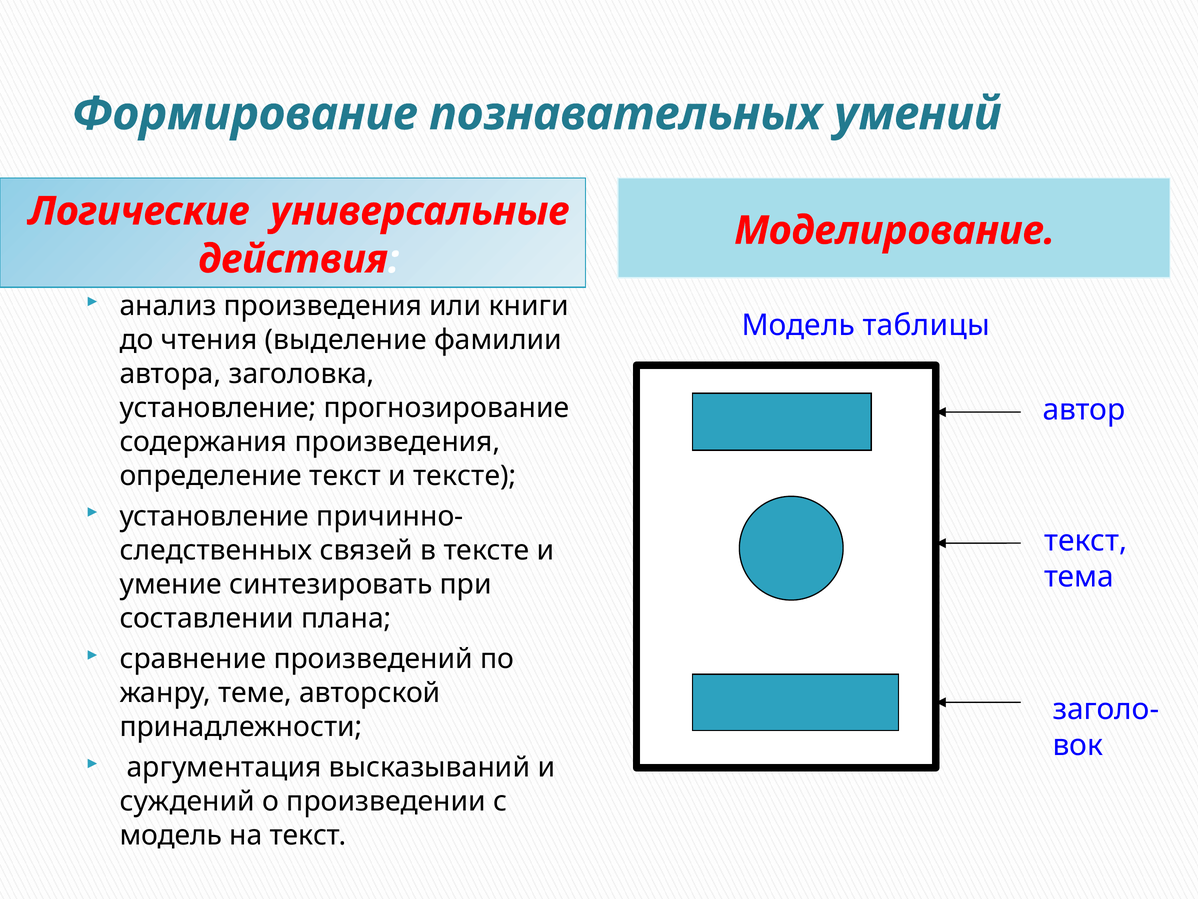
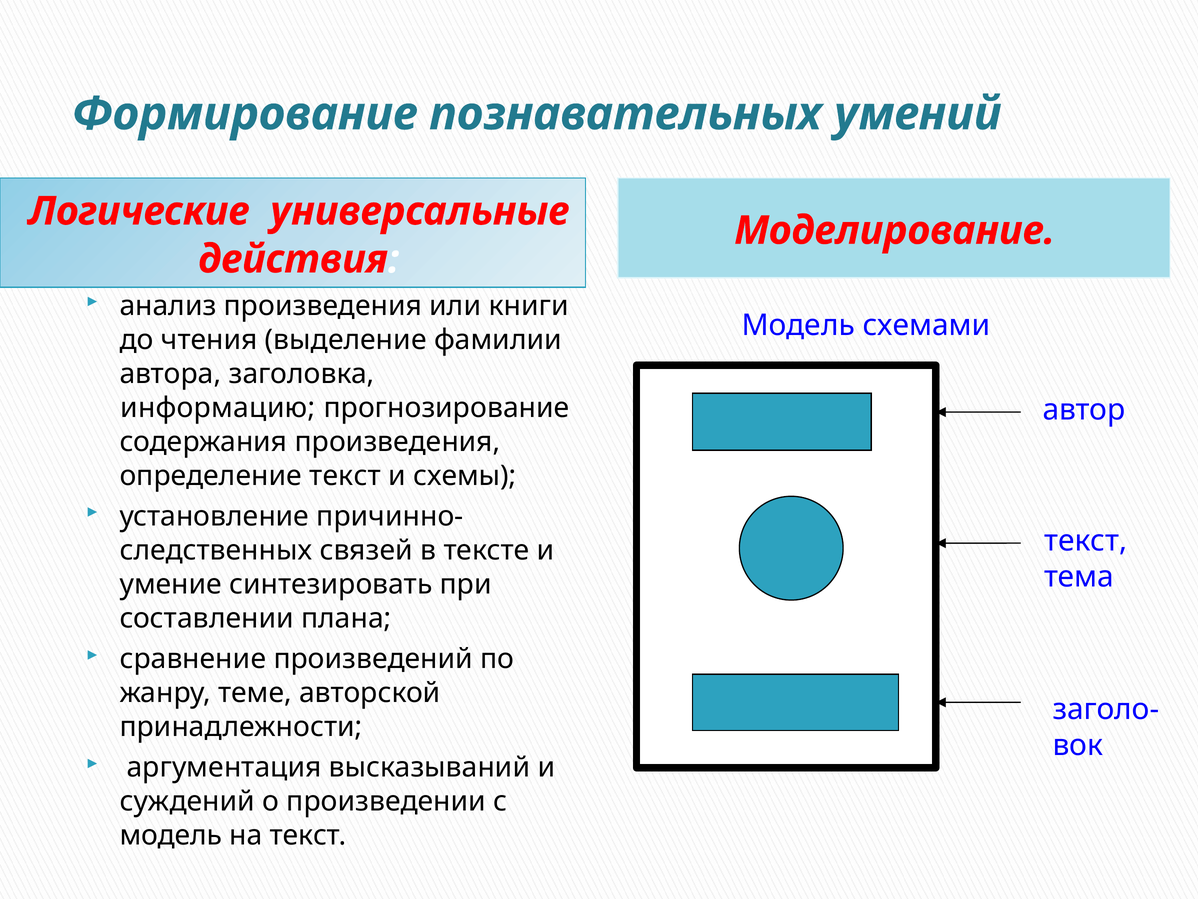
таблицы: таблицы -> схемами
установление at (218, 408): установление -> информацию
и тексте: тексте -> схемы
